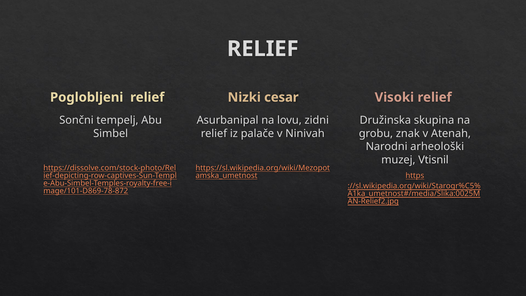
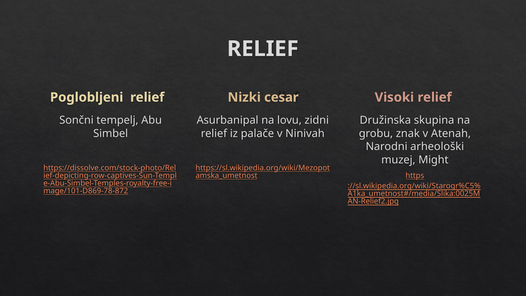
Vtisnil: Vtisnil -> Might
